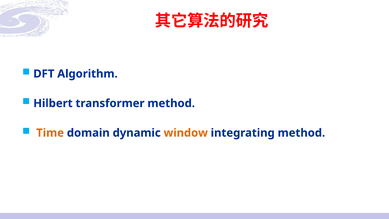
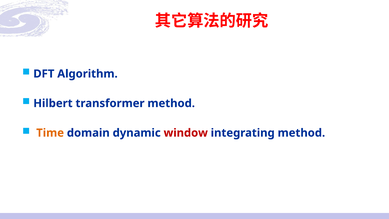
window colour: orange -> red
